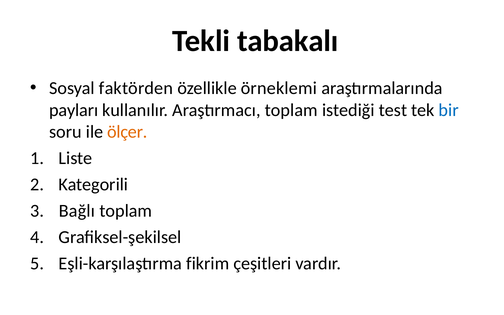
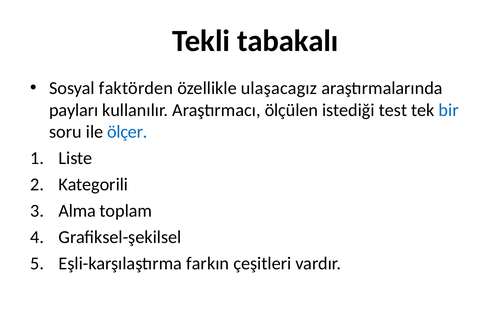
örneklemi: örneklemi -> ulaşacagız
Araştırmacı toplam: toplam -> ölçülen
ölçer colour: orange -> blue
Bağlı: Bağlı -> Alma
fikrim: fikrim -> farkın
